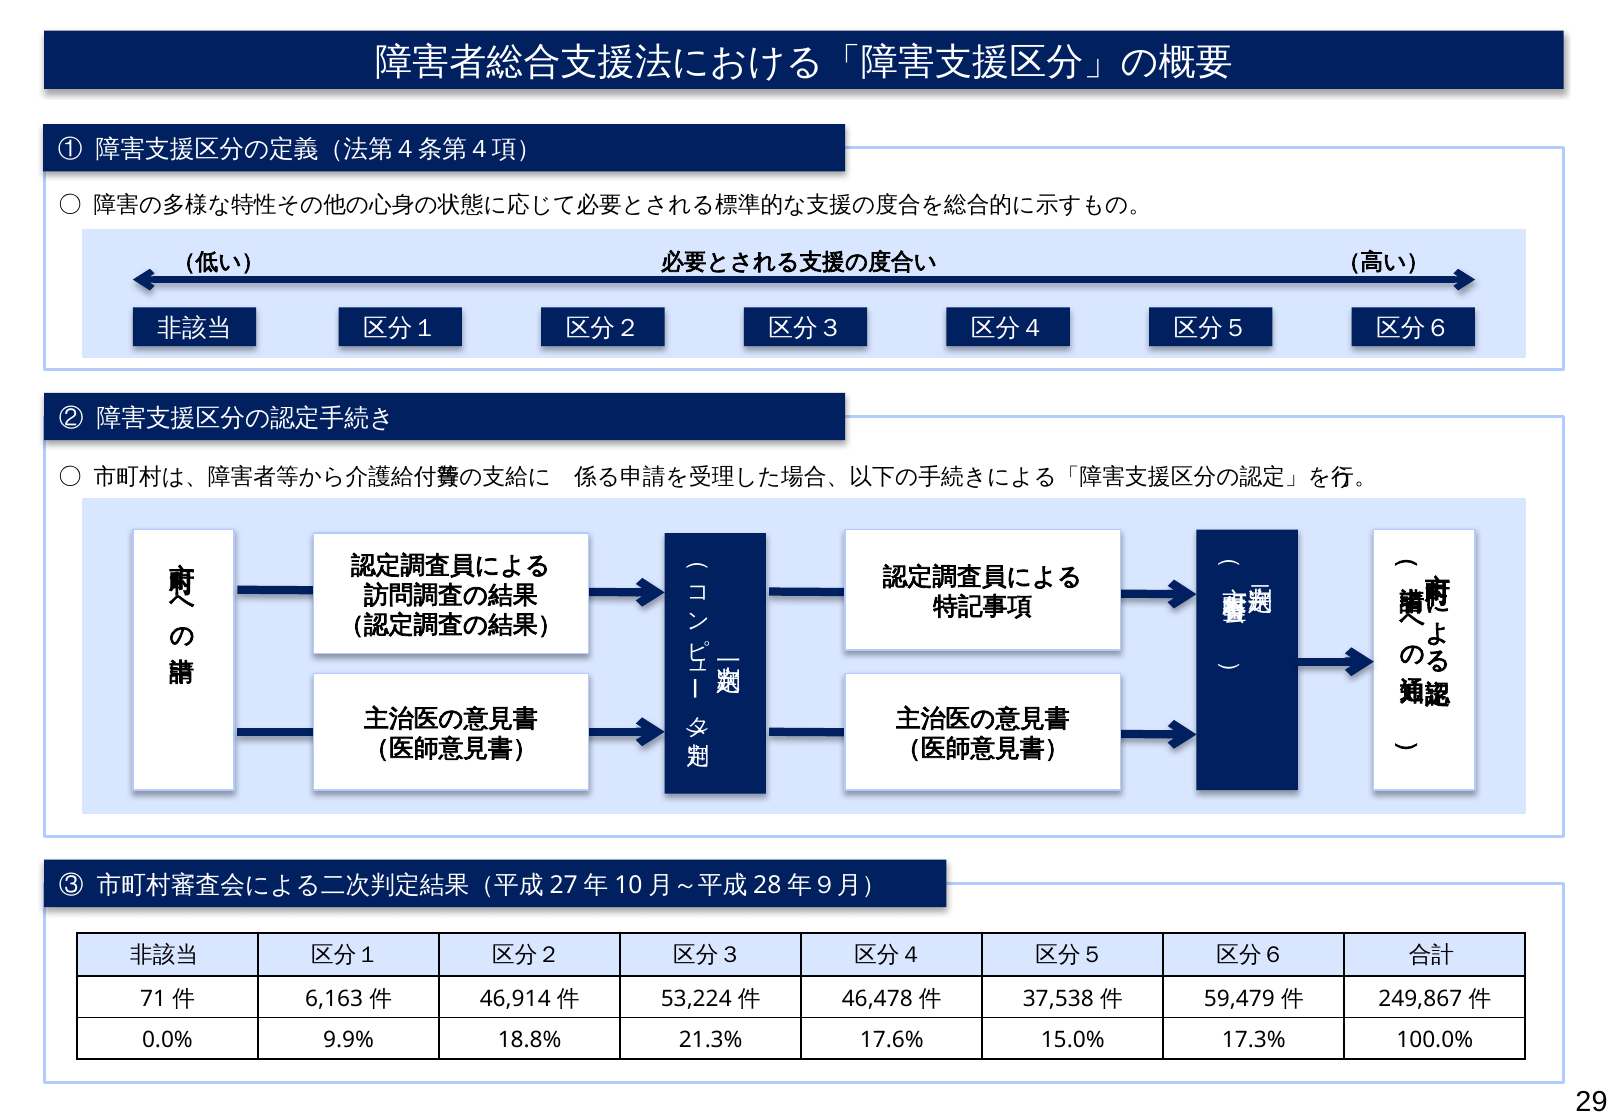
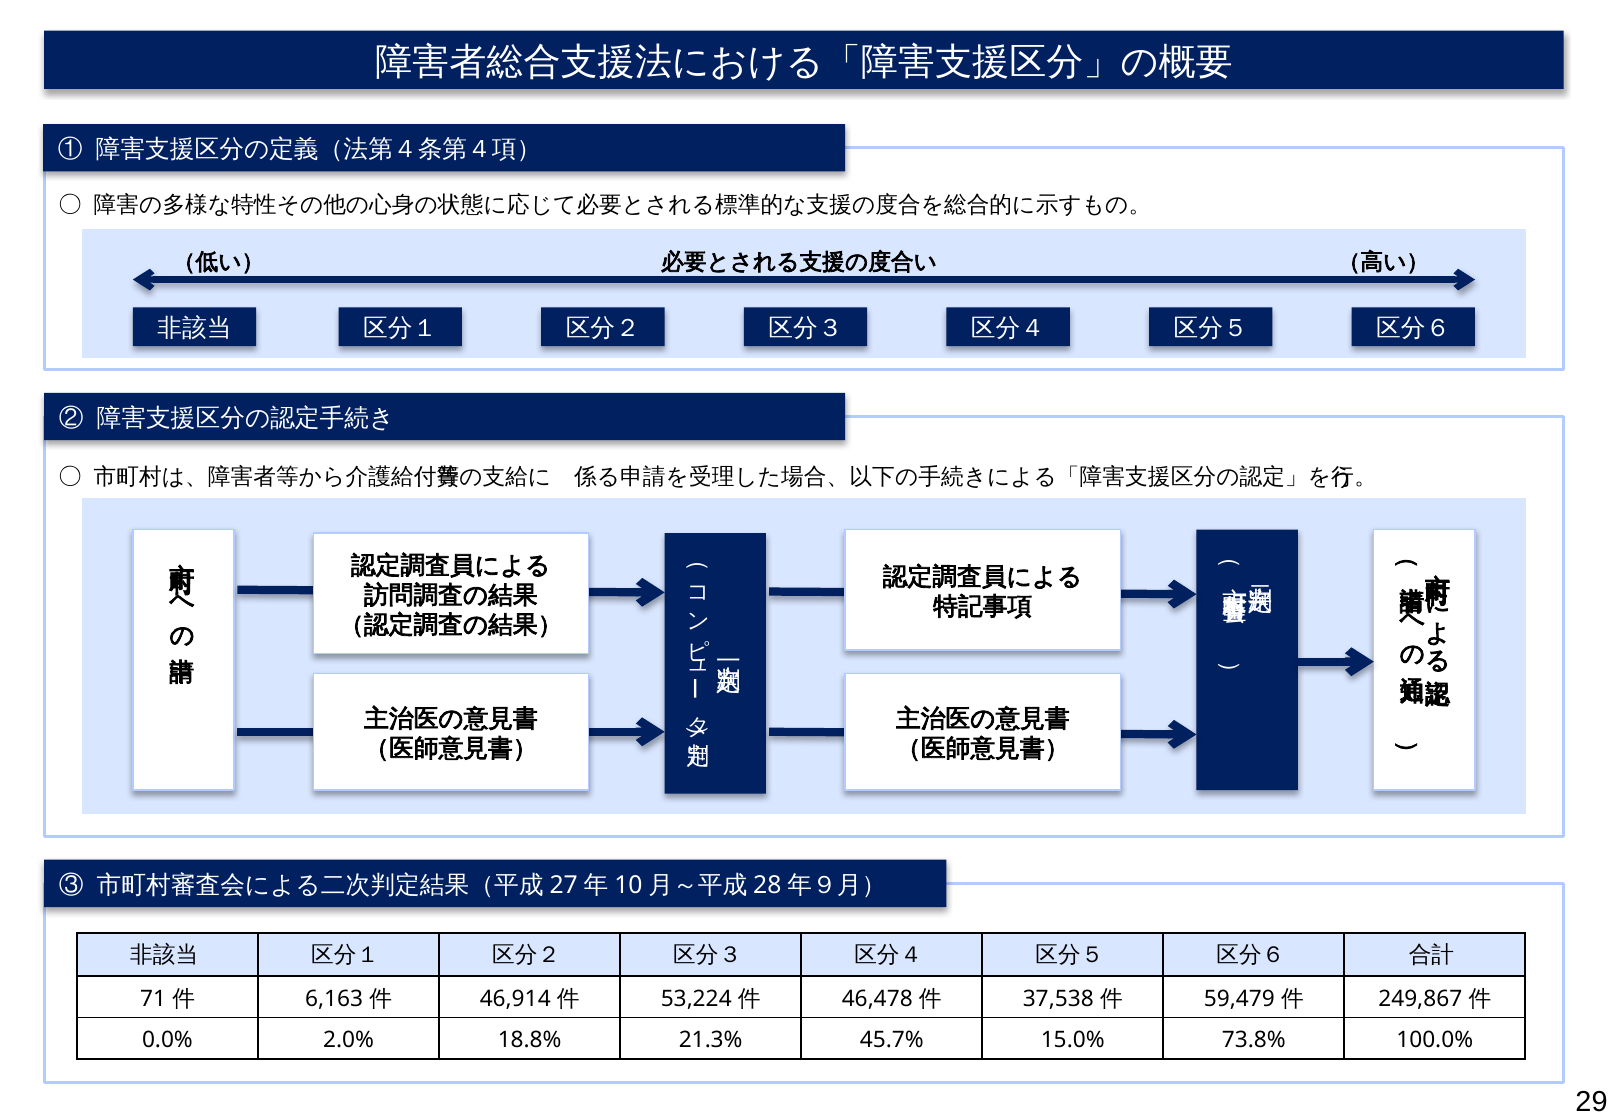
9.9%: 9.9% -> 2.0%
17.6%: 17.6% -> 45.7%
17.3%: 17.3% -> 73.8%
